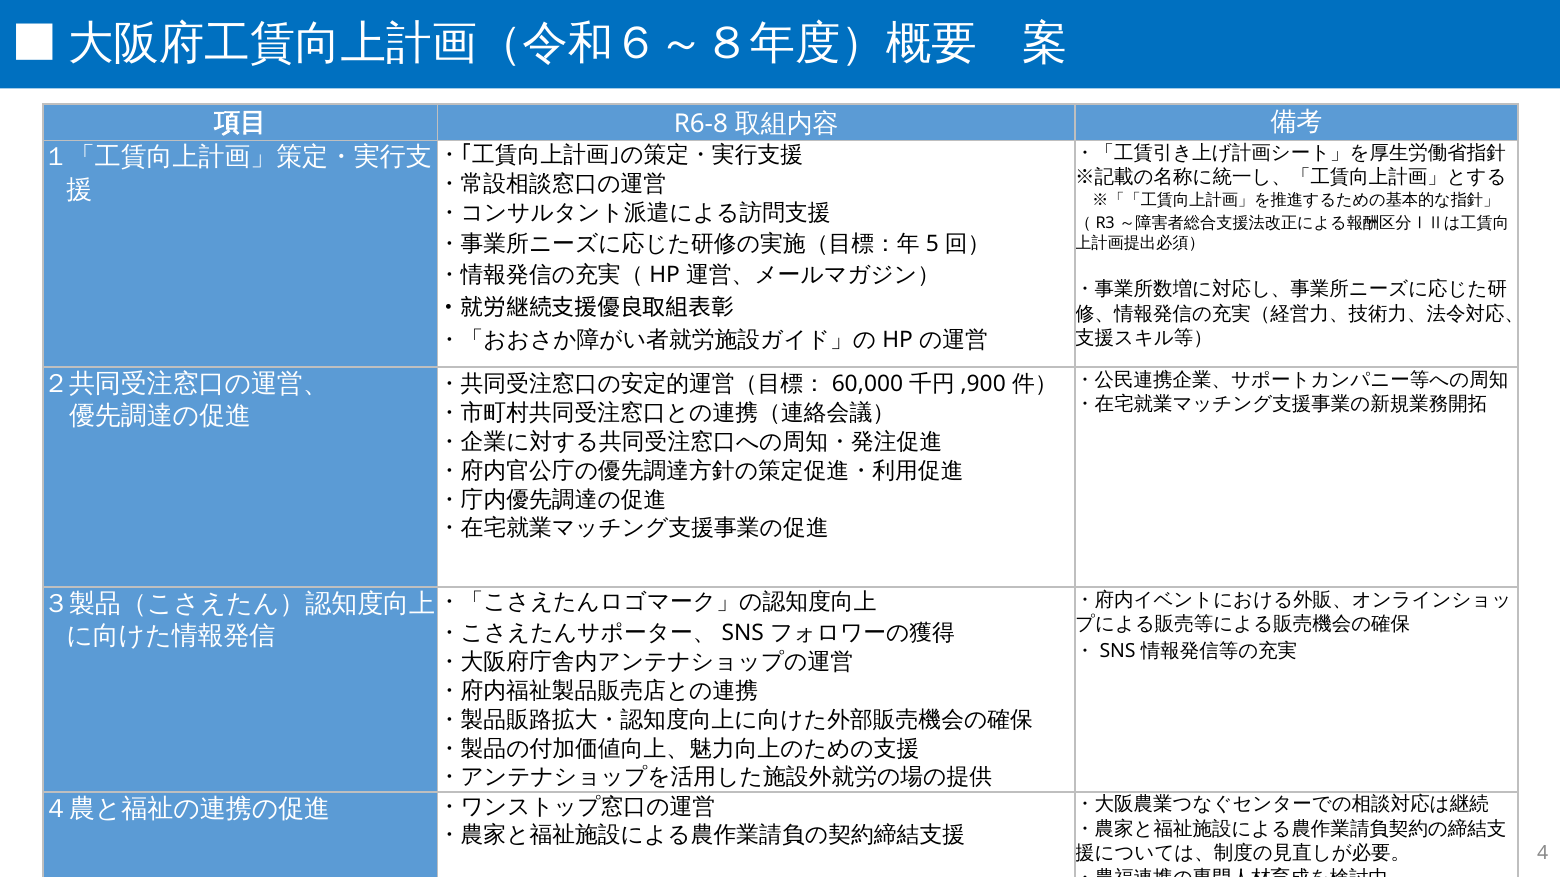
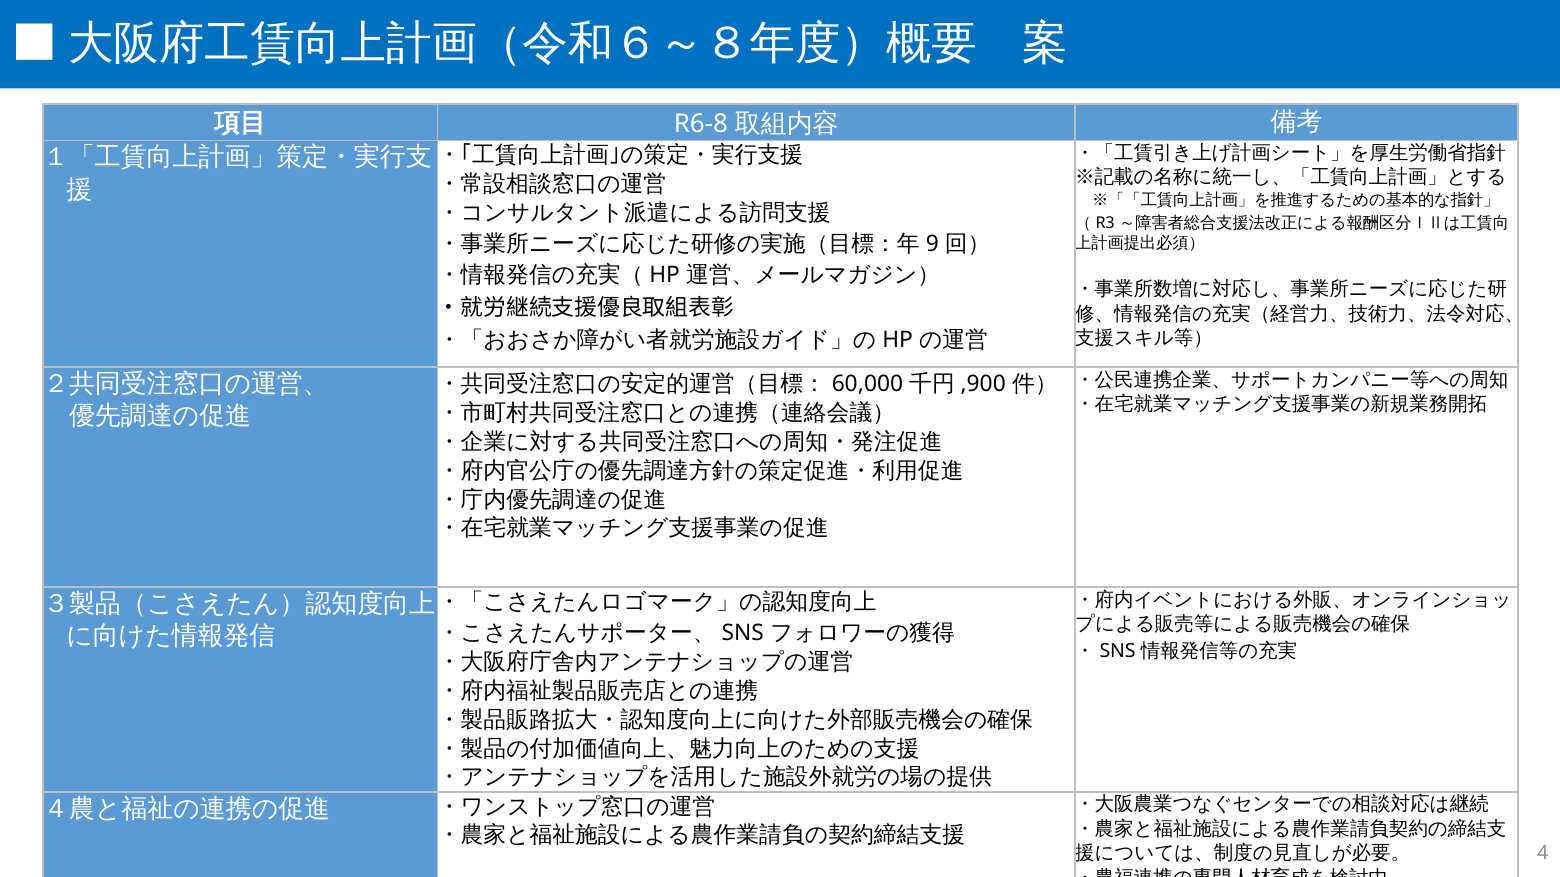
5: 5 -> 9
